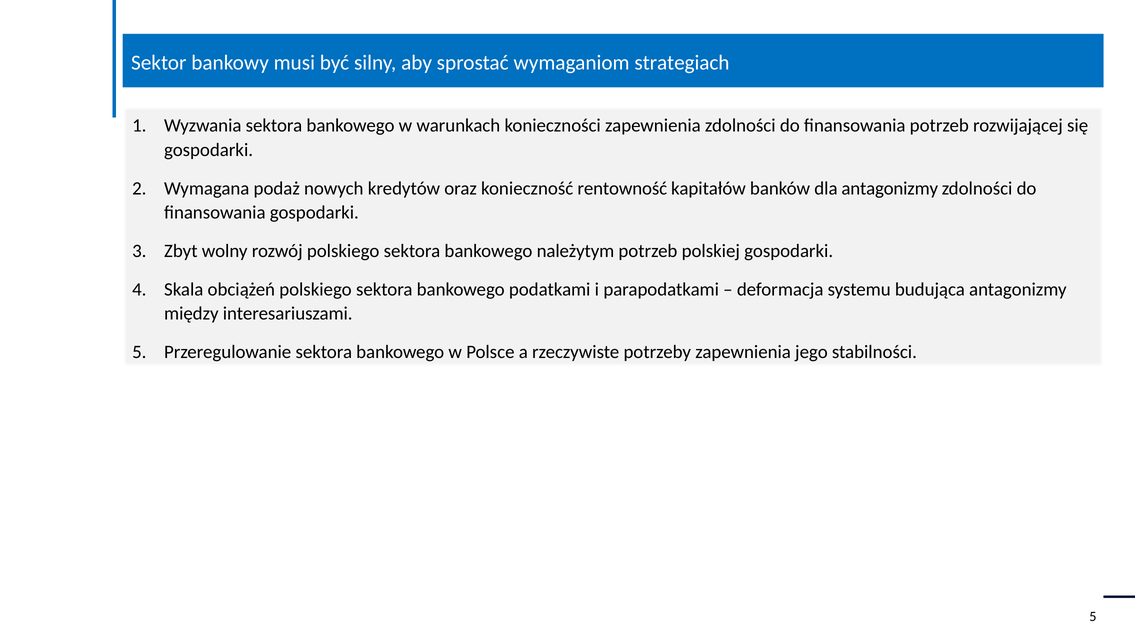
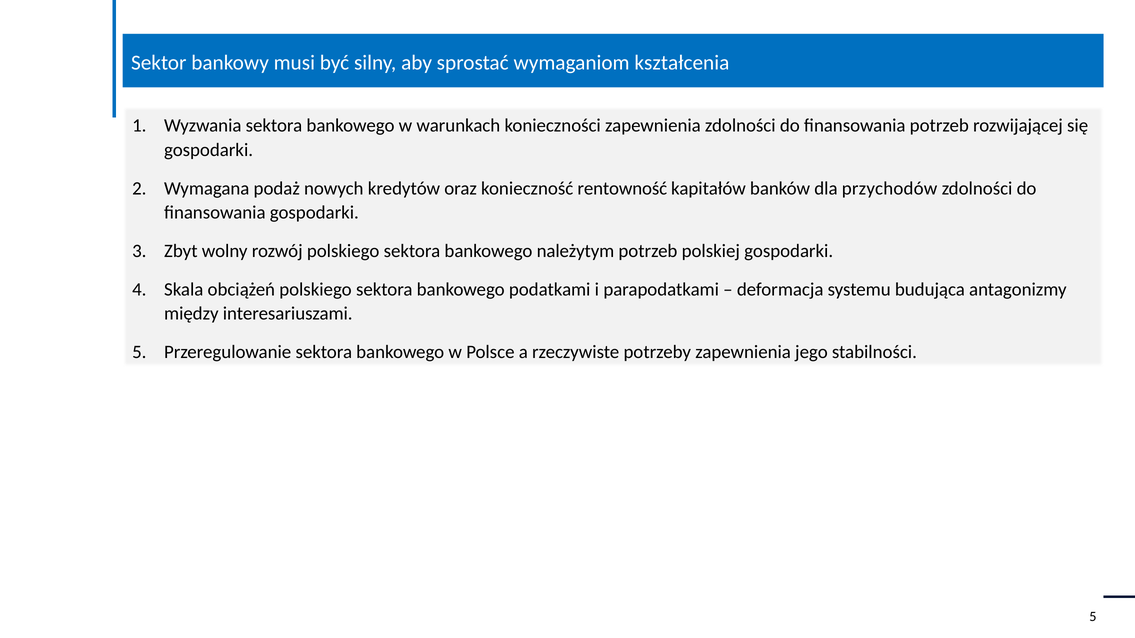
strategiach: strategiach -> kształcenia
dla antagonizmy: antagonizmy -> przychodów
